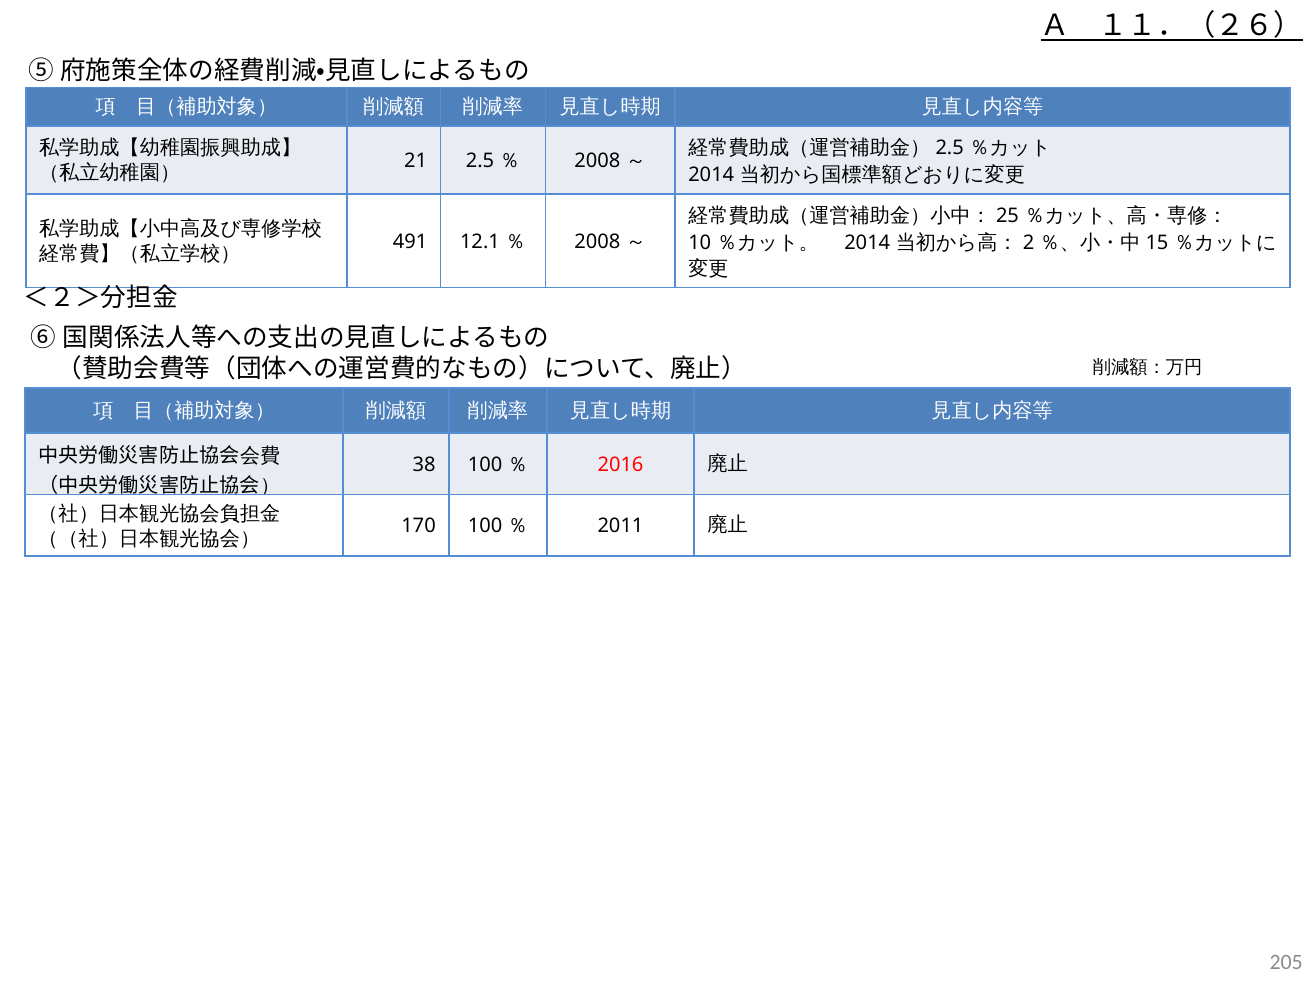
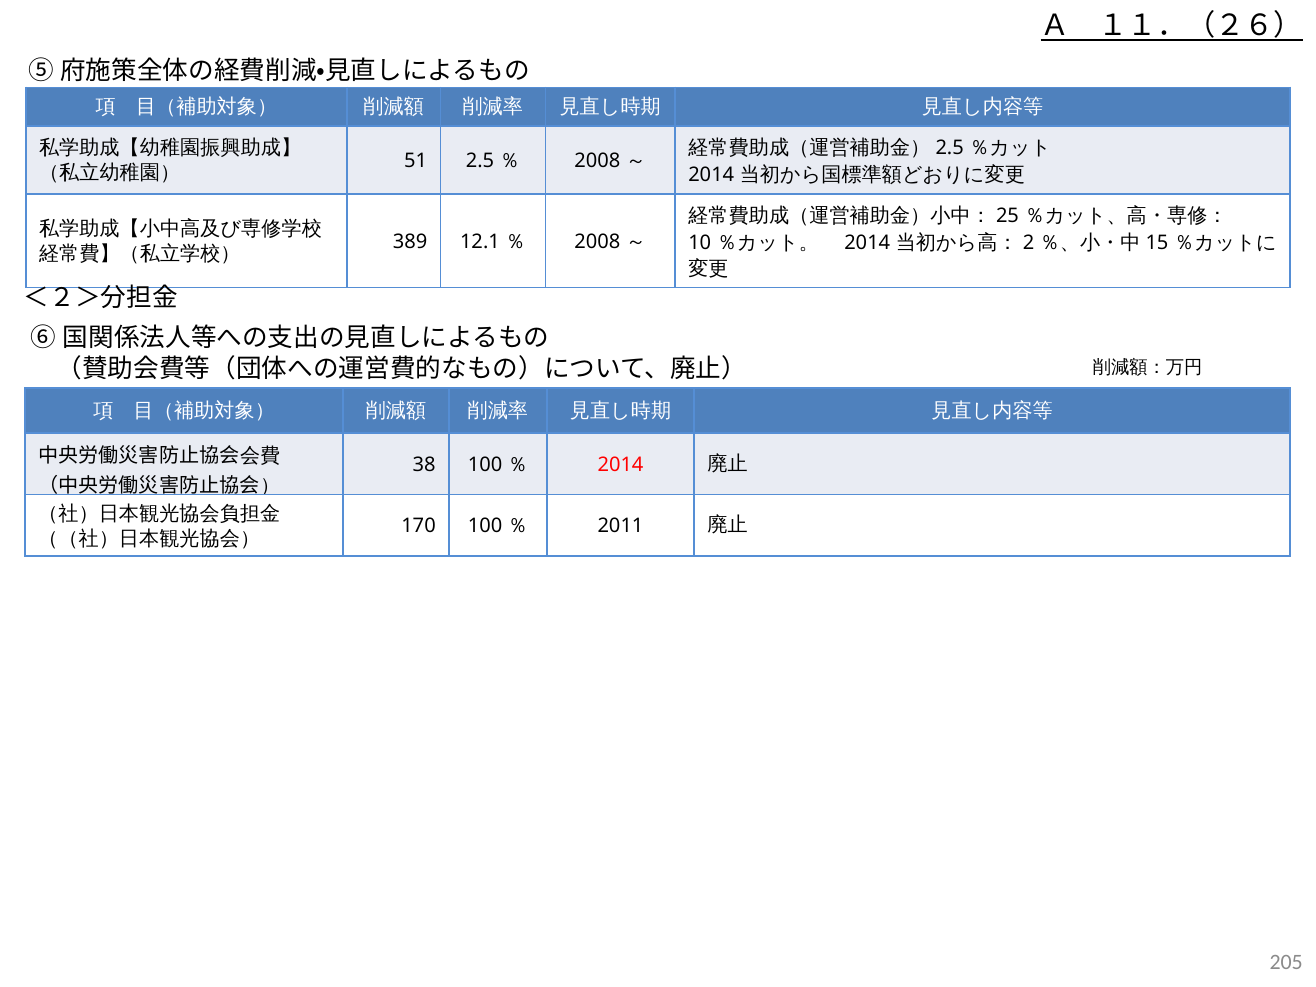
21: 21 -> 51
491: 491 -> 389
2016 at (621, 465): 2016 -> 2014
